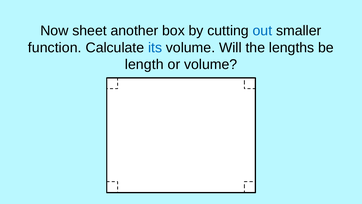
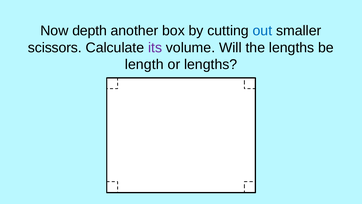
sheet: sheet -> depth
function: function -> scissors
its colour: blue -> purple
or volume: volume -> lengths
